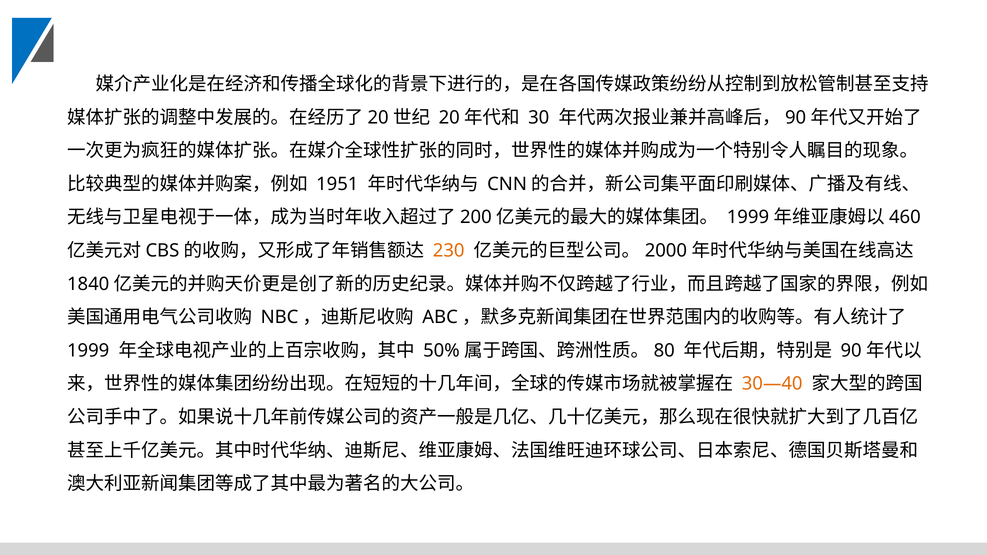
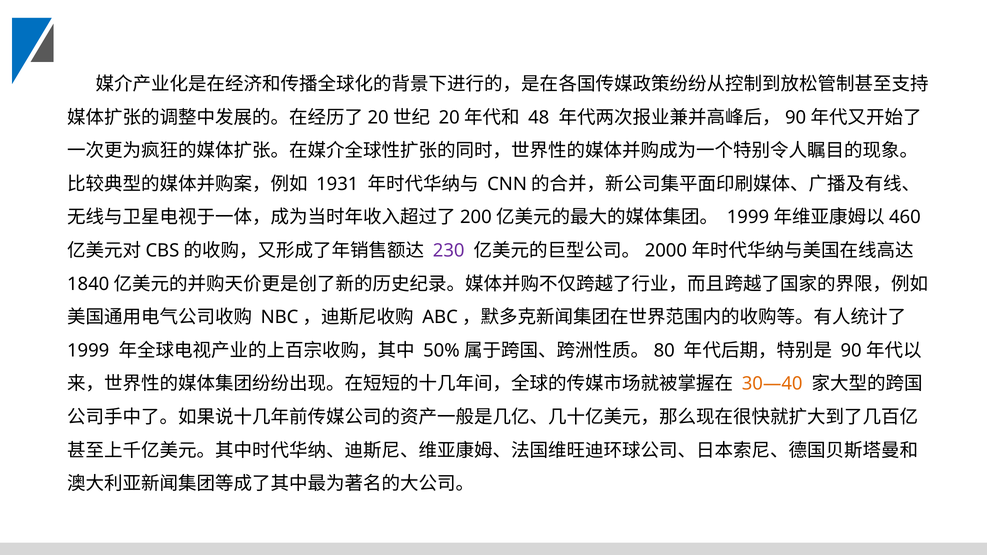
30: 30 -> 48
1951: 1951 -> 1931
230 colour: orange -> purple
